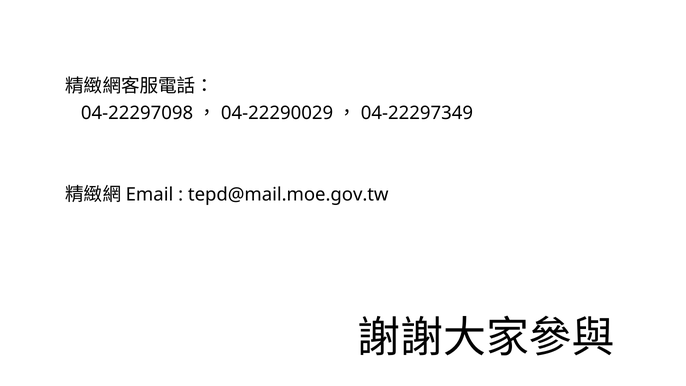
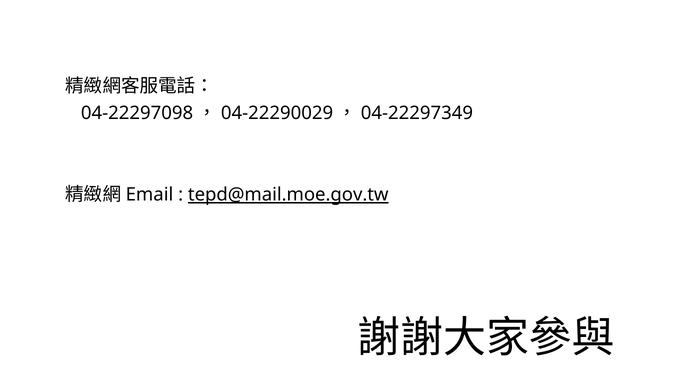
tepd@mail.moe.gov.tw underline: none -> present
